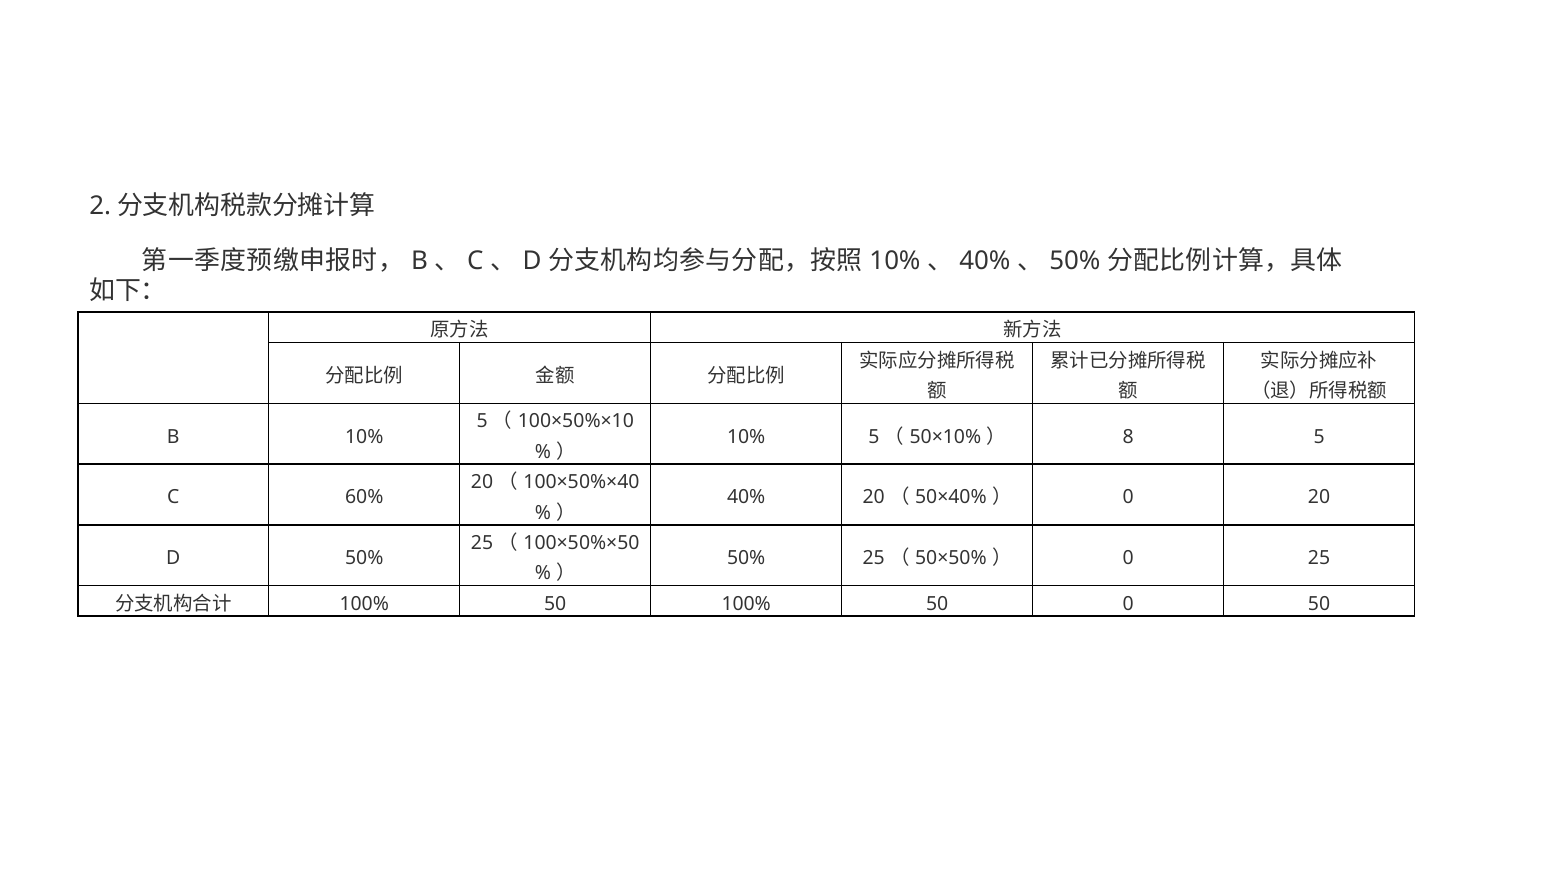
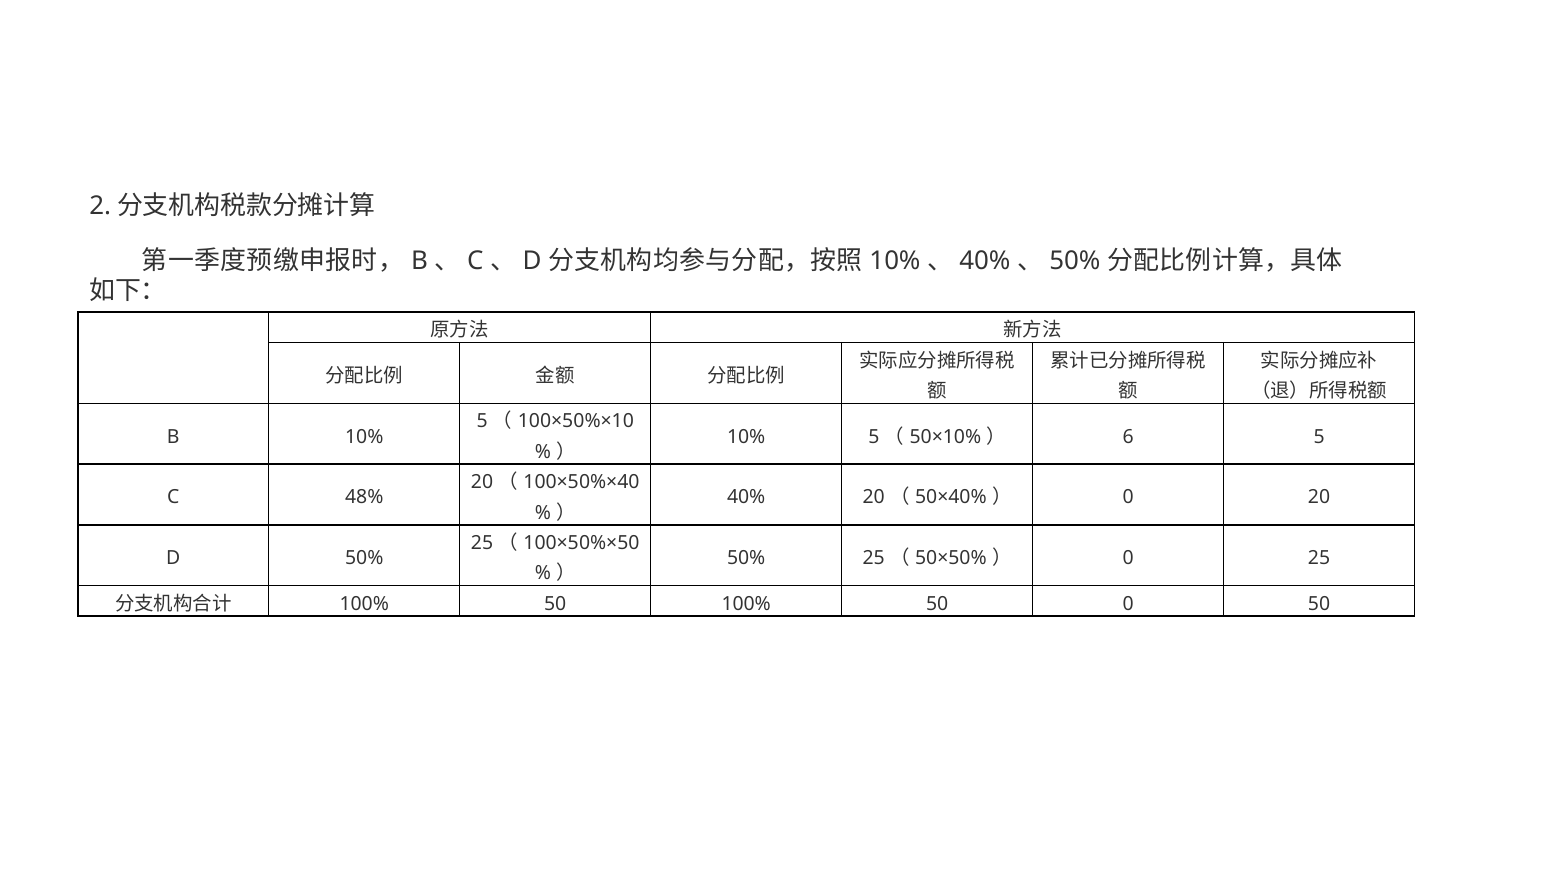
8: 8 -> 6
60%: 60% -> 48%
